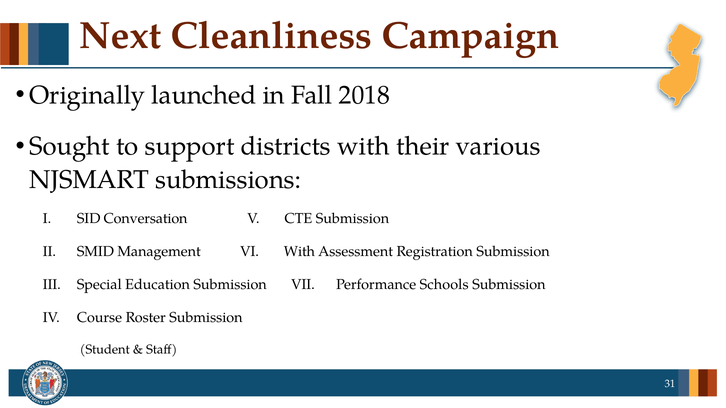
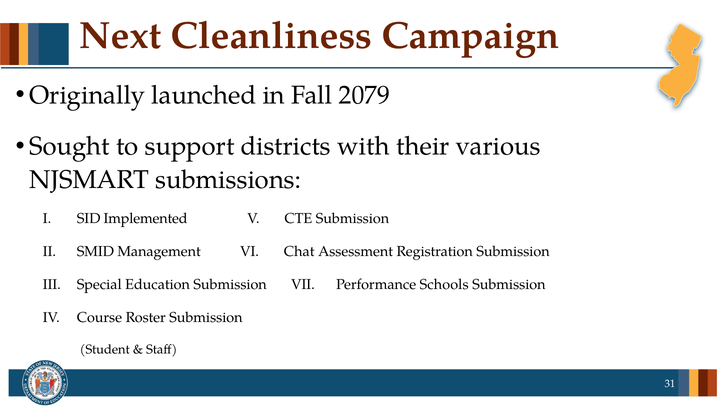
2018: 2018 -> 2079
Conversation: Conversation -> Implemented
VI With: With -> Chat
